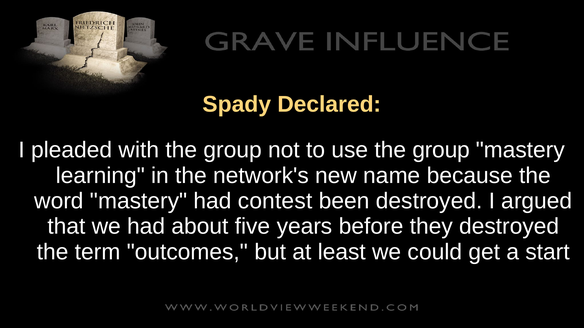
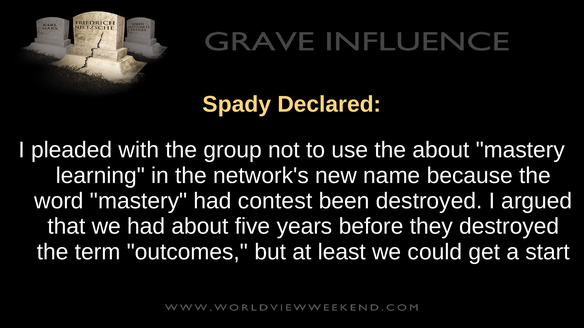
use the group: group -> about
